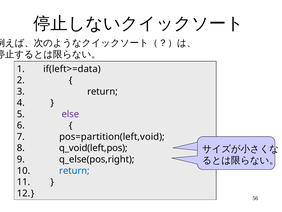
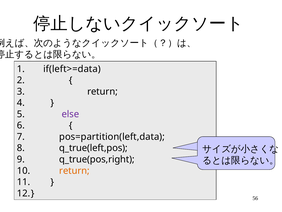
pos=partition(left,void: pos=partition(left,void -> pos=partition(left,data
q_void(left,pos: q_void(left,pos -> q_true(left,pos
q_else(pos,right: q_else(pos,right -> q_true(pos,right
return at (74, 170) colour: blue -> orange
